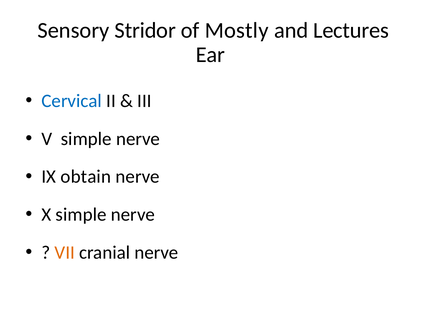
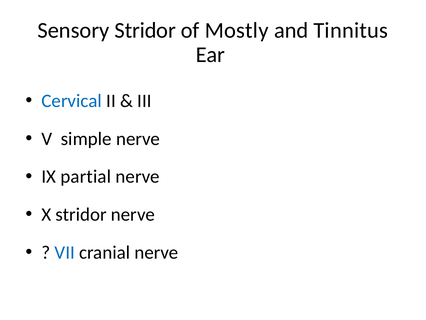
Lectures: Lectures -> Tinnitus
obtain: obtain -> partial
X simple: simple -> stridor
VII colour: orange -> blue
